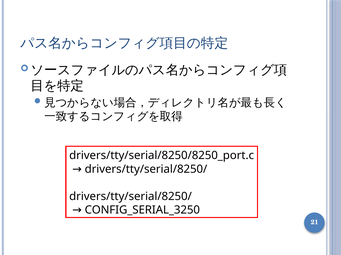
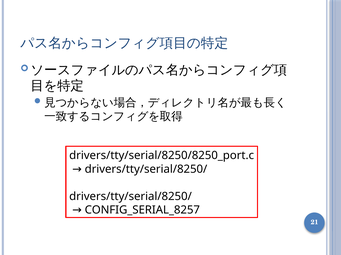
CONFIG_SERIAL_3250: CONFIG_SERIAL_3250 -> CONFIG_SERIAL_8257
